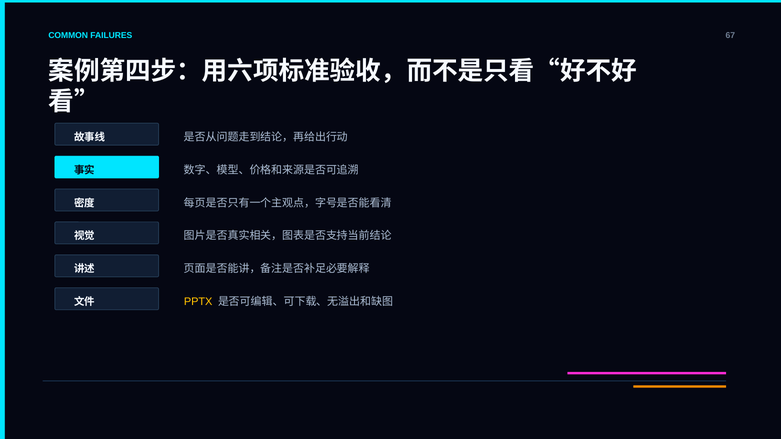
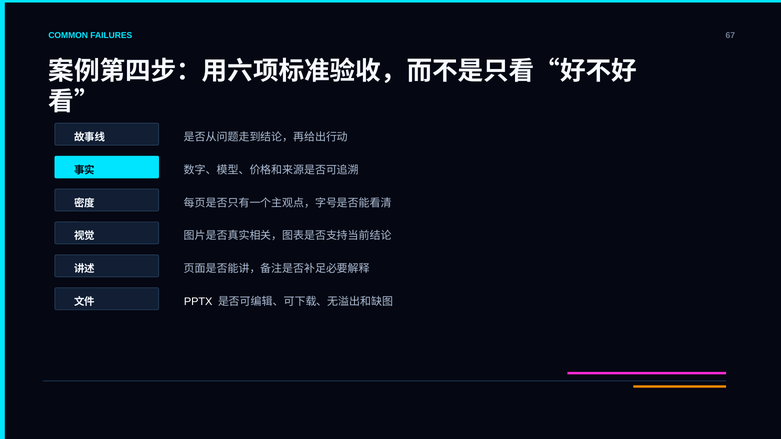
PPTX colour: yellow -> white
